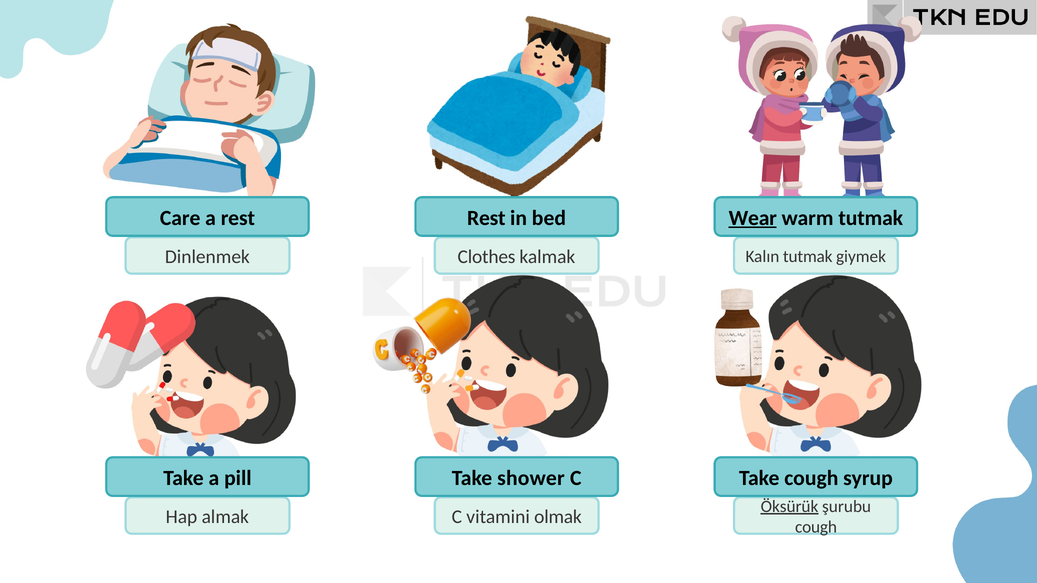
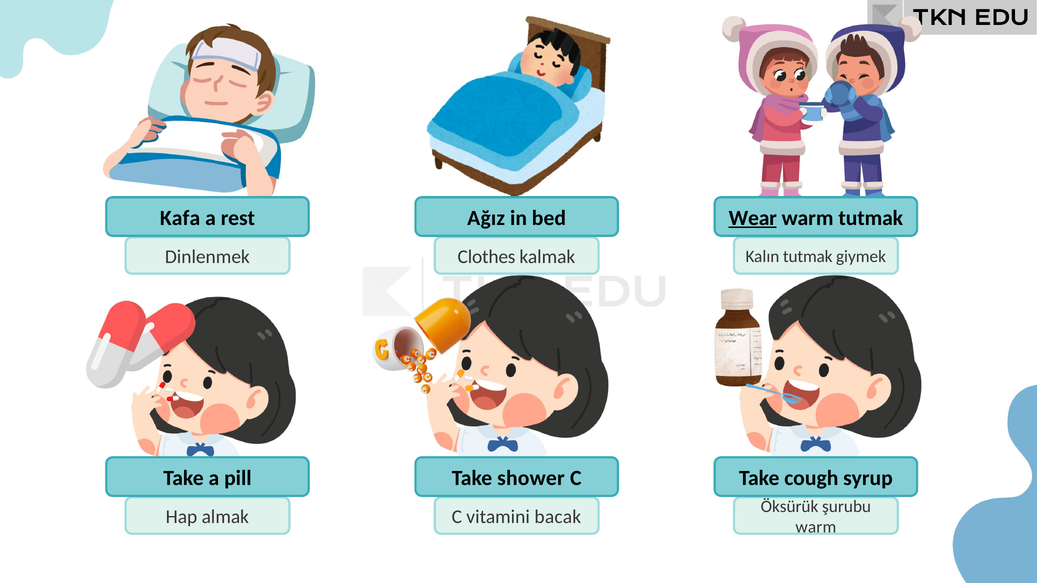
Care: Care -> Kafa
Rest at (486, 218): Rest -> Ağız
Öksürük underline: present -> none
olmak: olmak -> bacak
cough at (816, 527): cough -> warm
